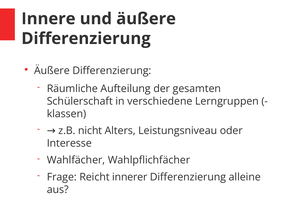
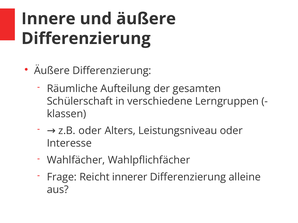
z.B nicht: nicht -> oder
